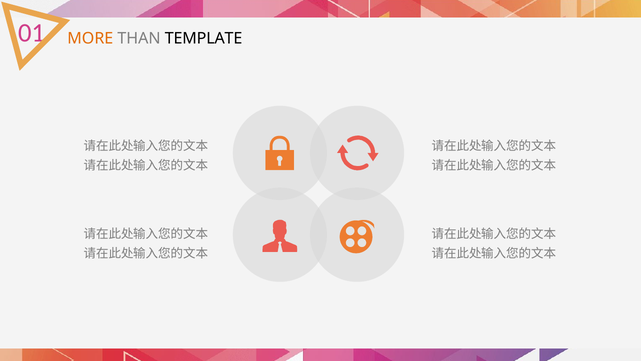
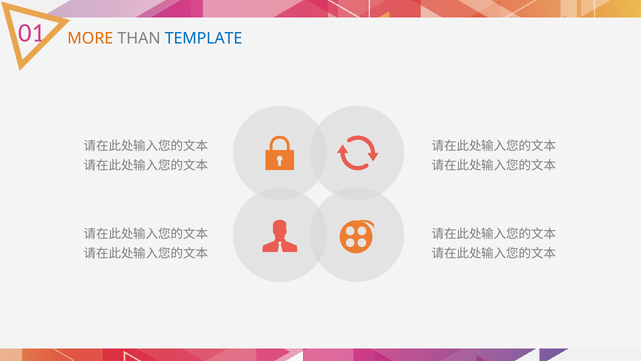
TEMPLATE colour: black -> blue
